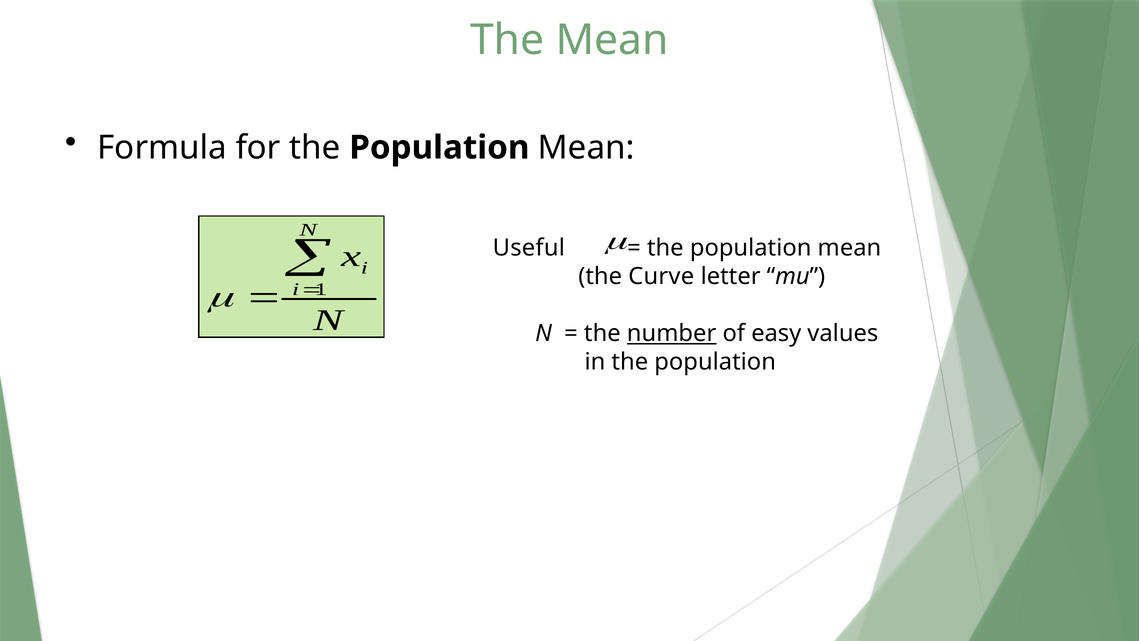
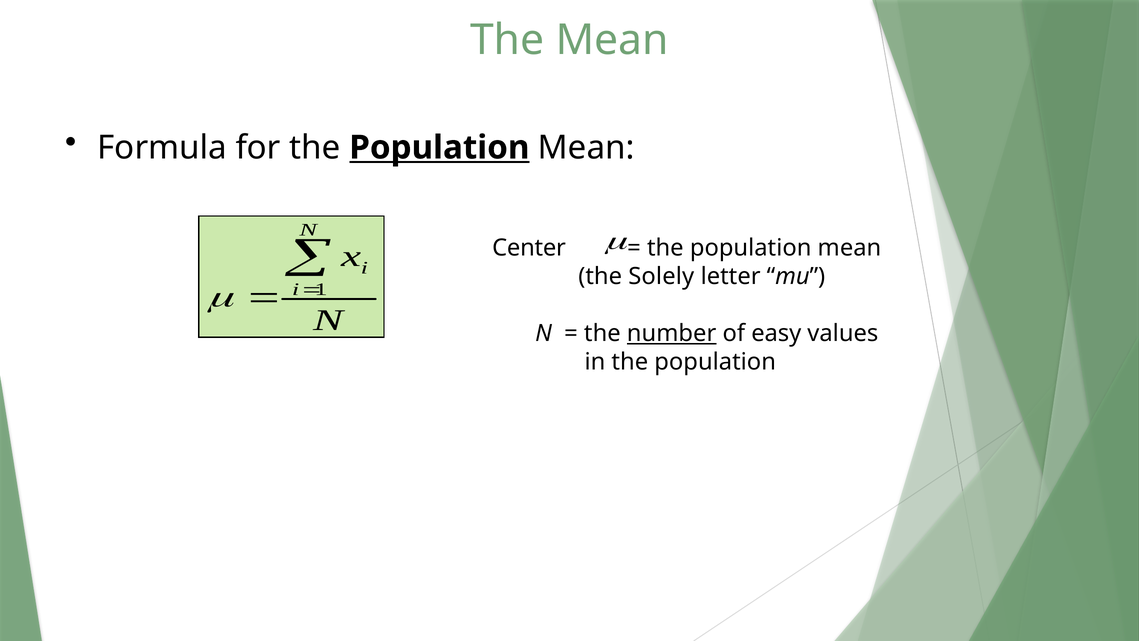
Population at (439, 147) underline: none -> present
Useful: Useful -> Center
Curve: Curve -> Solely
